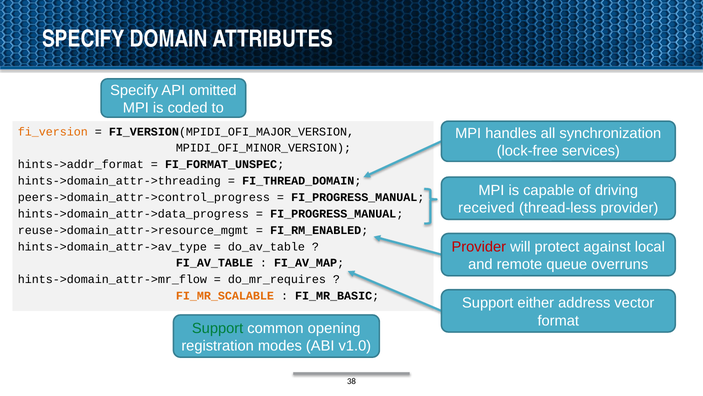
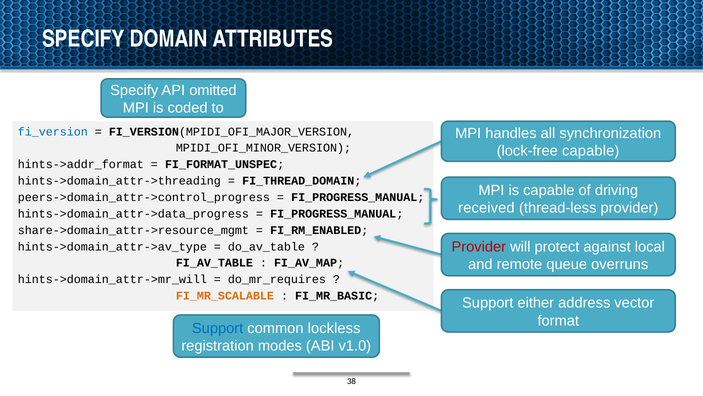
fi_version colour: orange -> blue
lock-free services: services -> capable
reuse->domain_attr->resource_mgmt: reuse->domain_attr->resource_mgmt -> share->domain_attr->resource_mgmt
hints->domain_attr->mr_flow: hints->domain_attr->mr_flow -> hints->domain_attr->mr_will
Support at (218, 328) colour: green -> blue
opening: opening -> lockless
